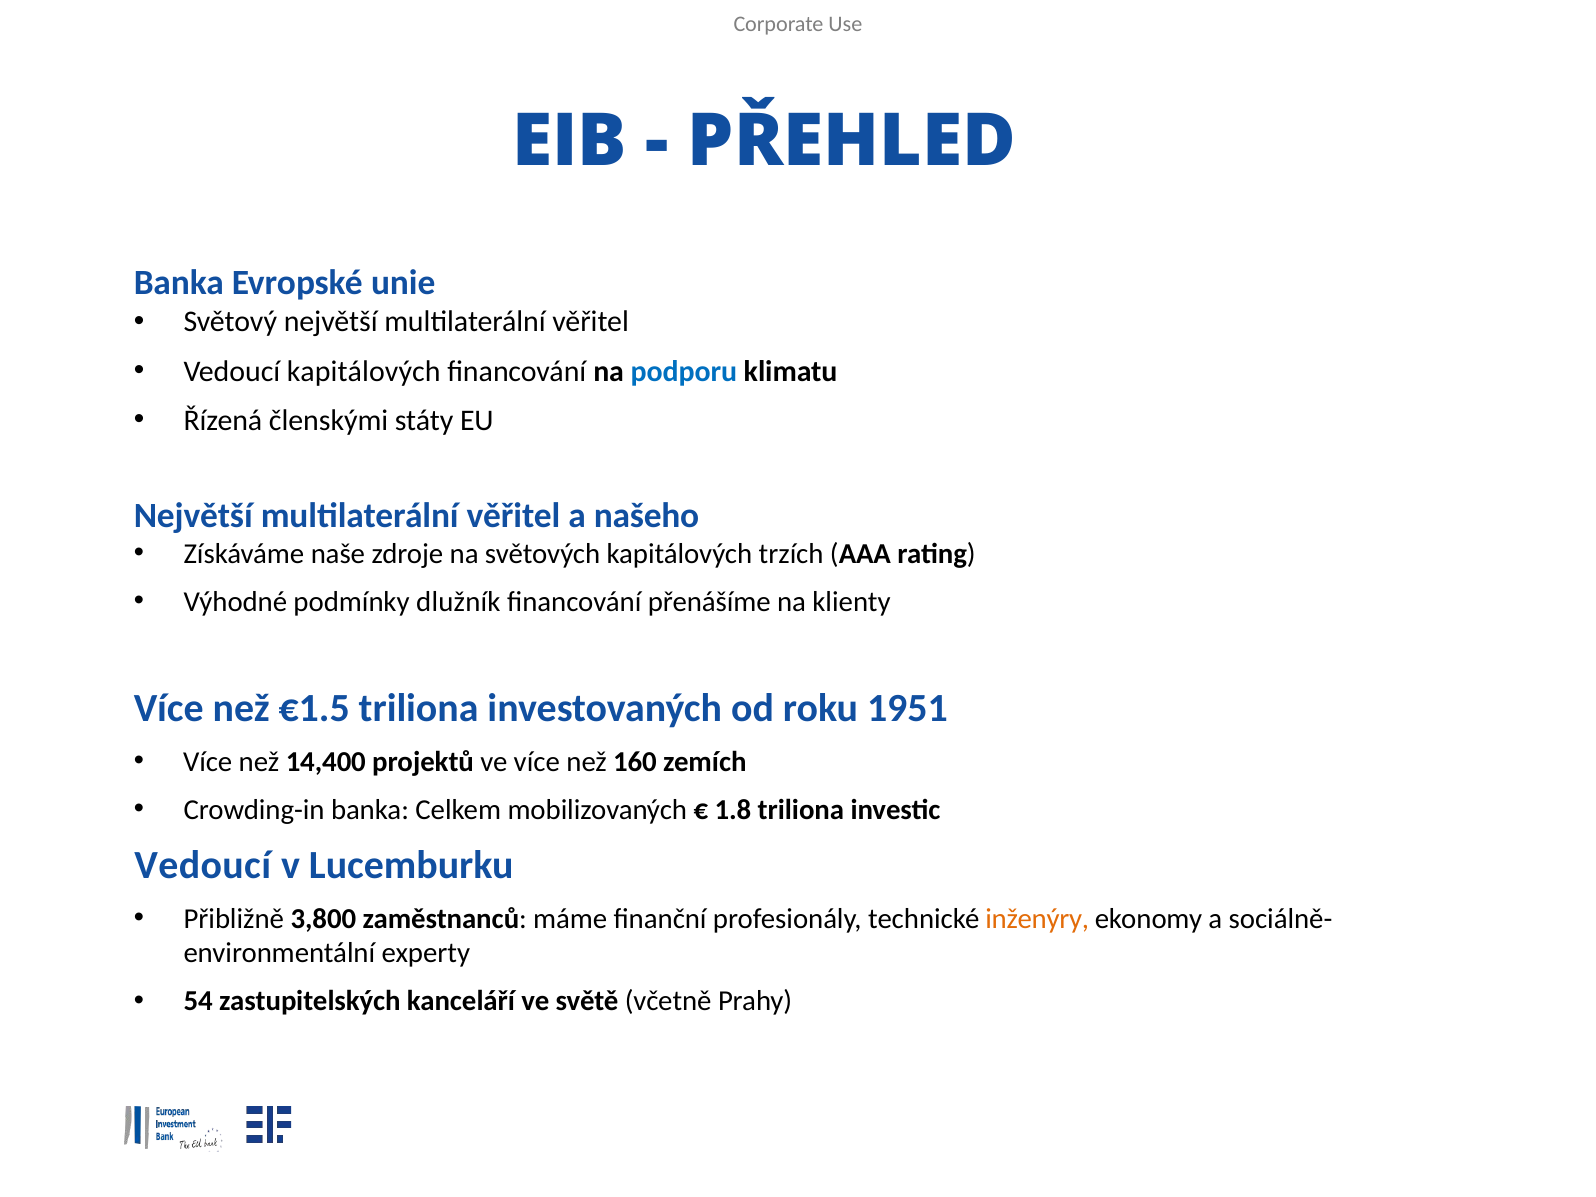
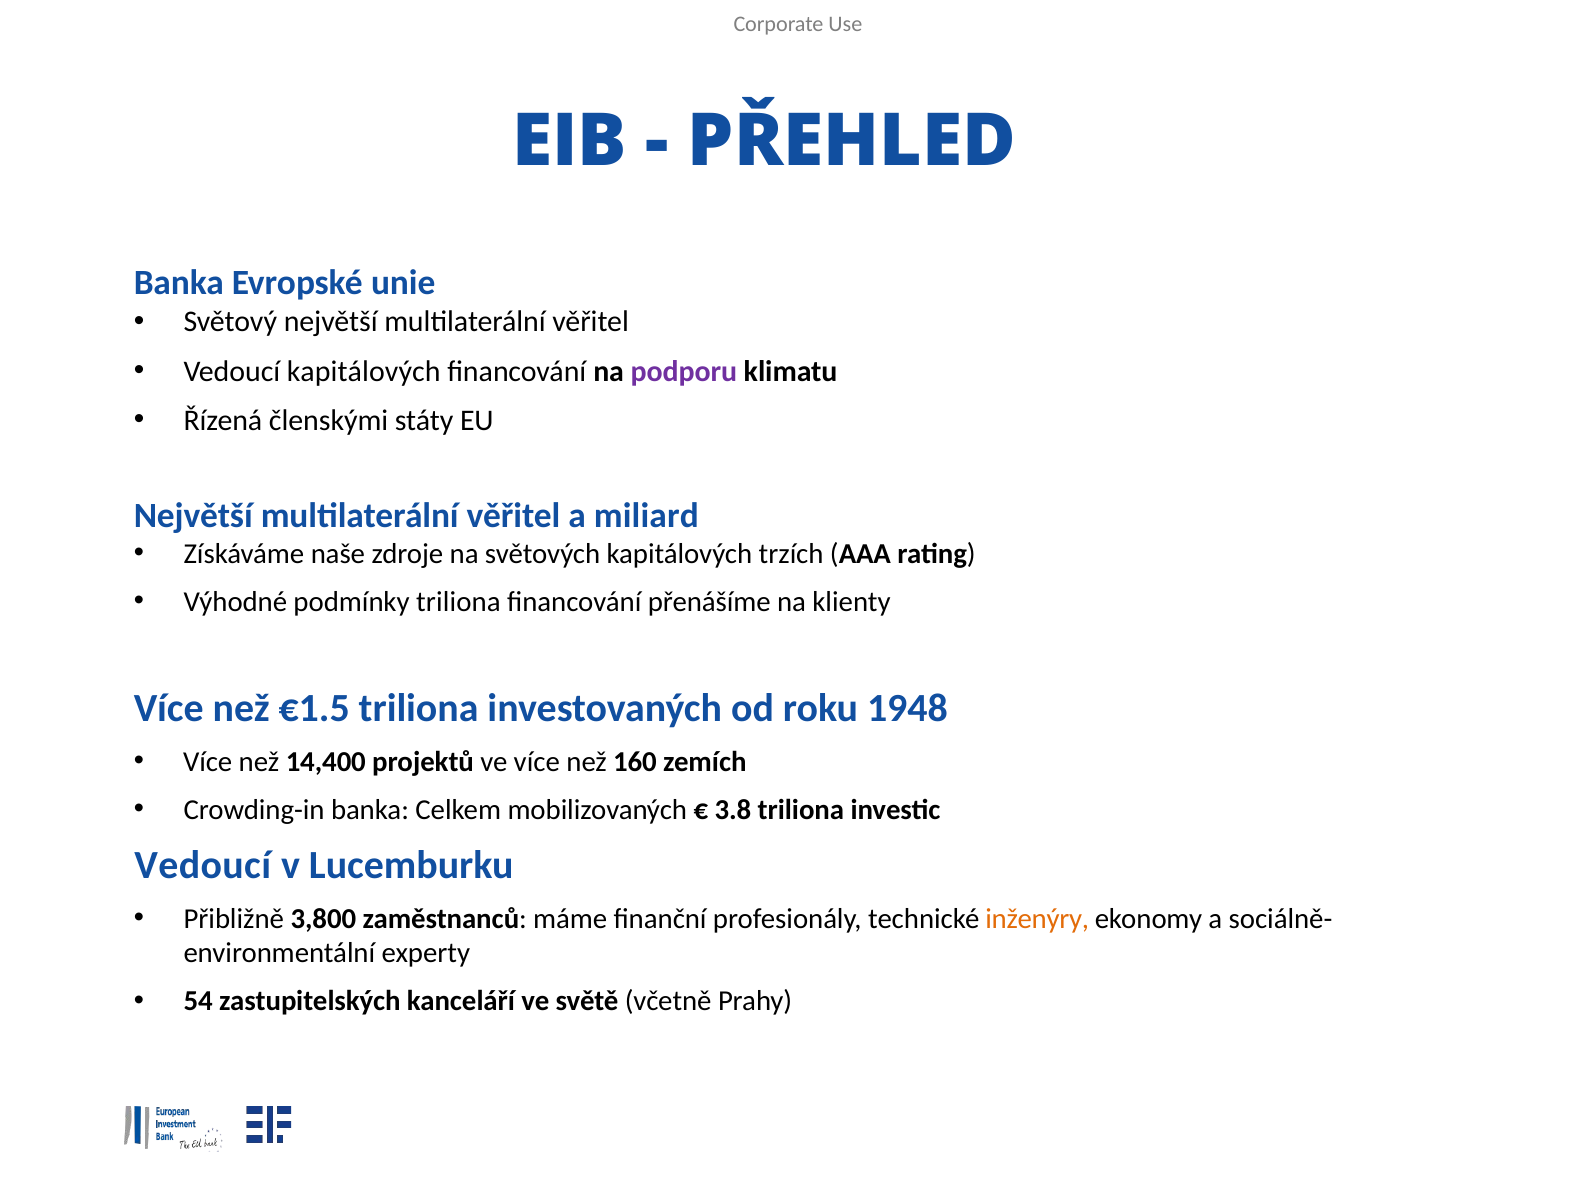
podporu colour: blue -> purple
našeho: našeho -> miliard
podmínky dlužník: dlužník -> triliona
1951: 1951 -> 1948
1.8: 1.8 -> 3.8
